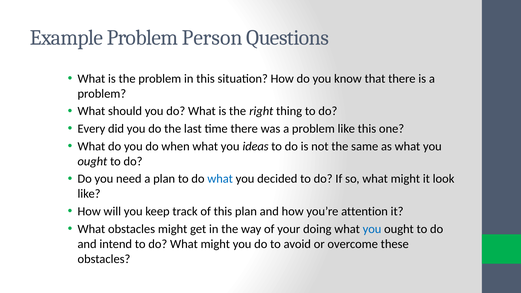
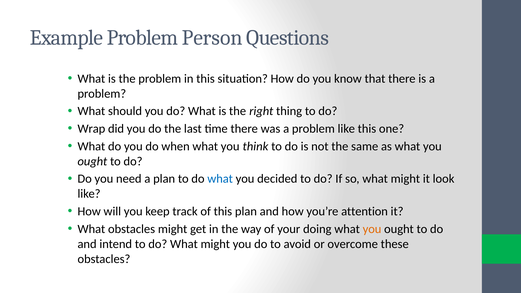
Every: Every -> Wrap
ideas: ideas -> think
you at (372, 229) colour: blue -> orange
